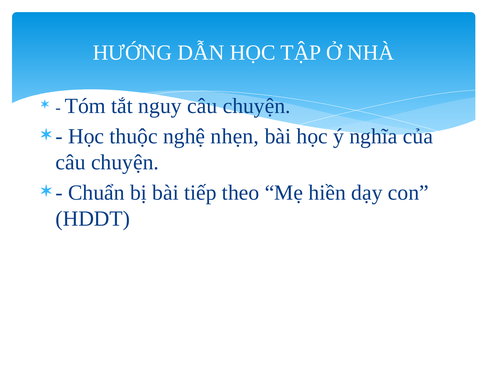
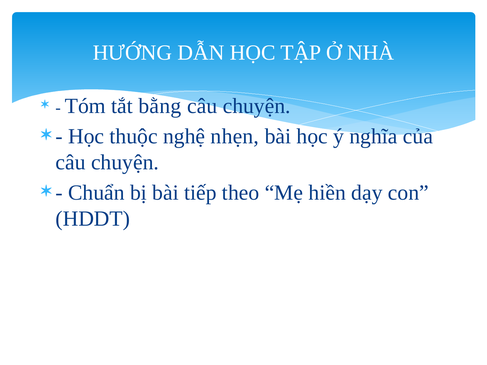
nguy: nguy -> bằng
